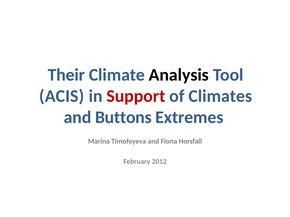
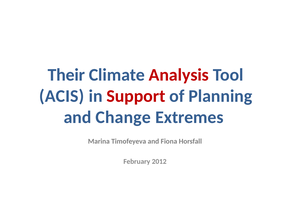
Analysis colour: black -> red
Climates: Climates -> Planning
Buttons: Buttons -> Change
